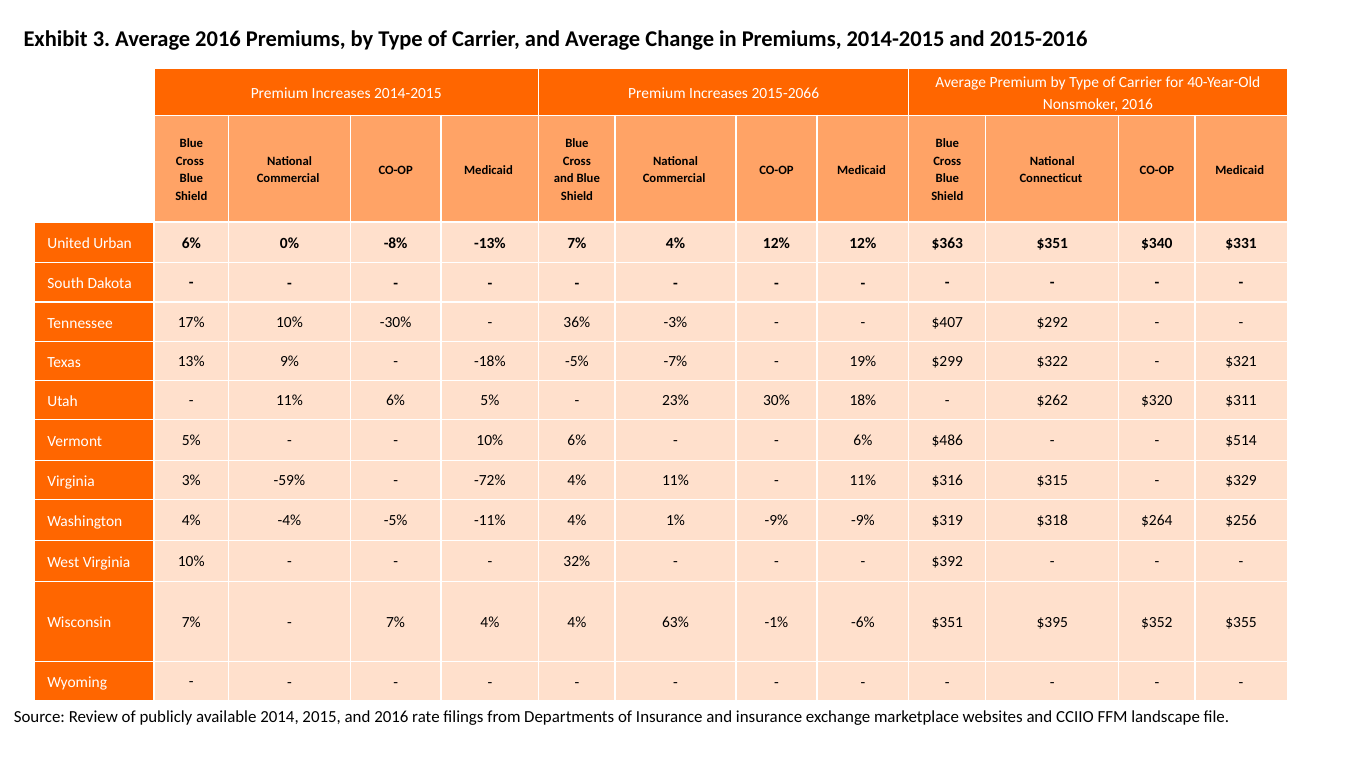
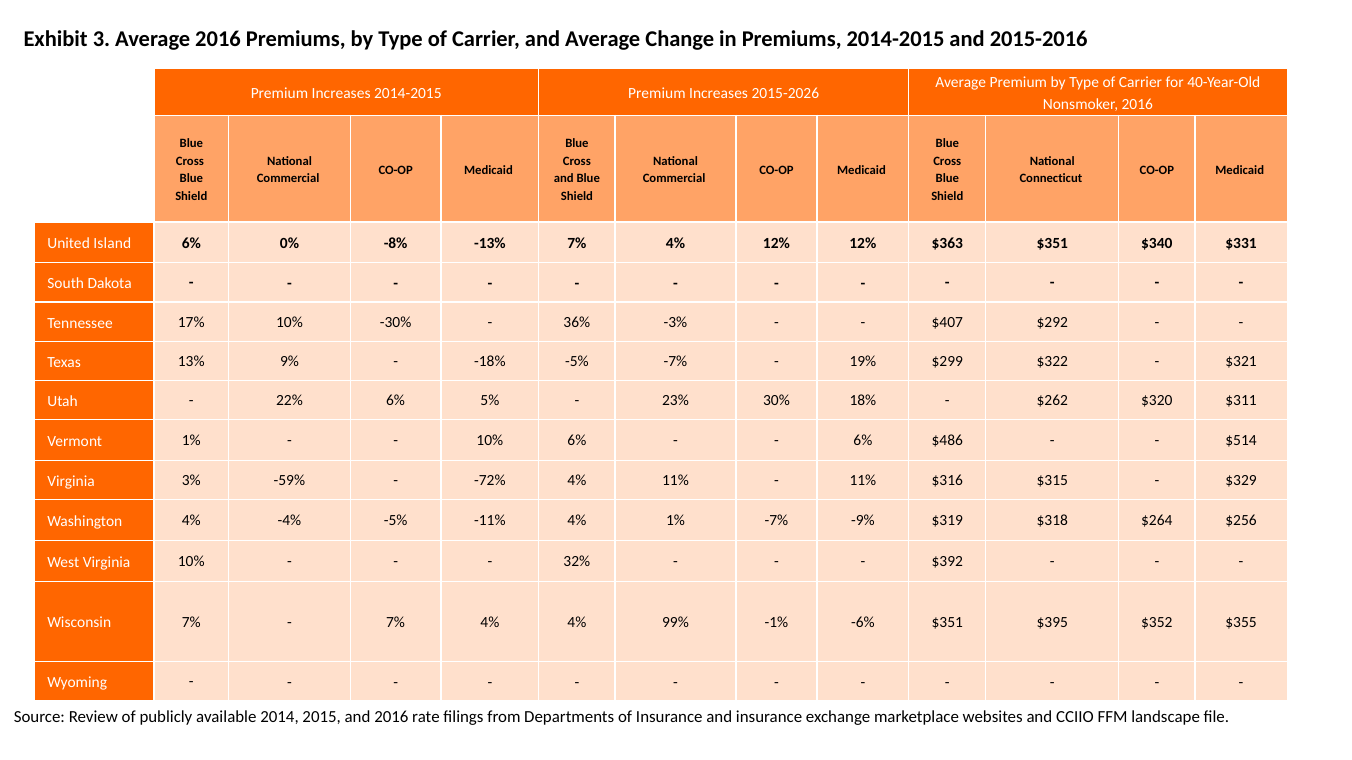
2015-2066: 2015-2066 -> 2015-2026
Urban: Urban -> Island
11% at (289, 401): 11% -> 22%
Vermont 5%: 5% -> 1%
1% -9%: -9% -> -7%
63%: 63% -> 99%
